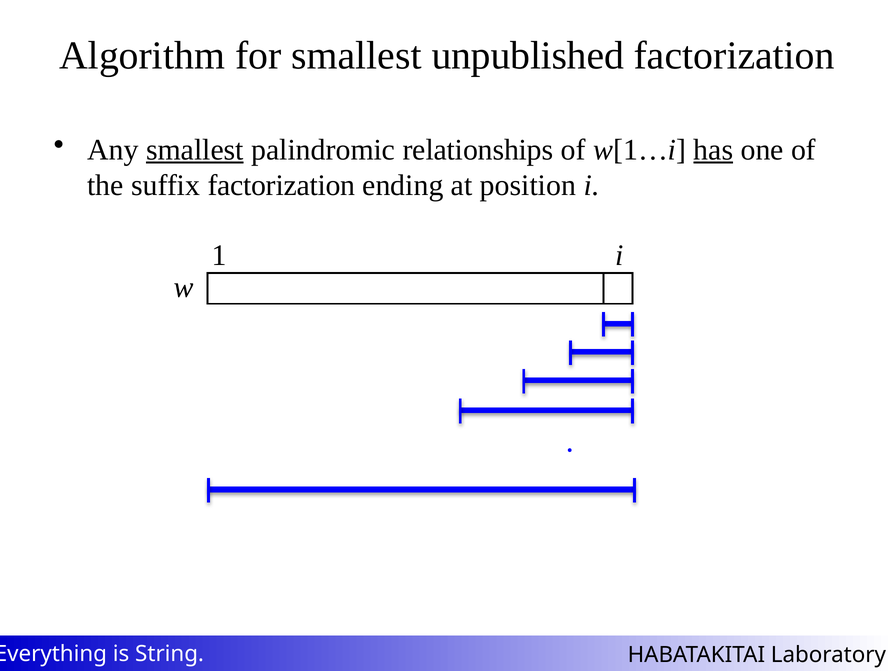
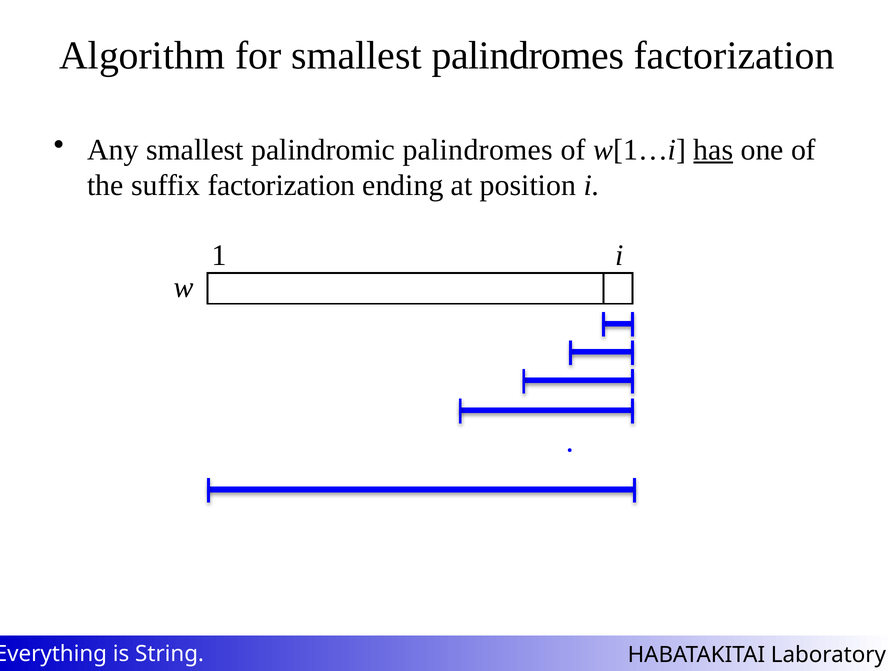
smallest unpublished: unpublished -> palindromes
smallest at (195, 150) underline: present -> none
palindromic relationships: relationships -> palindromes
